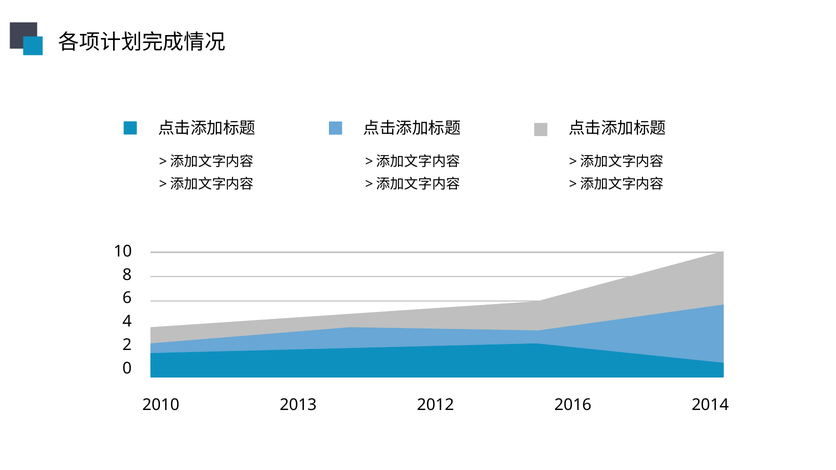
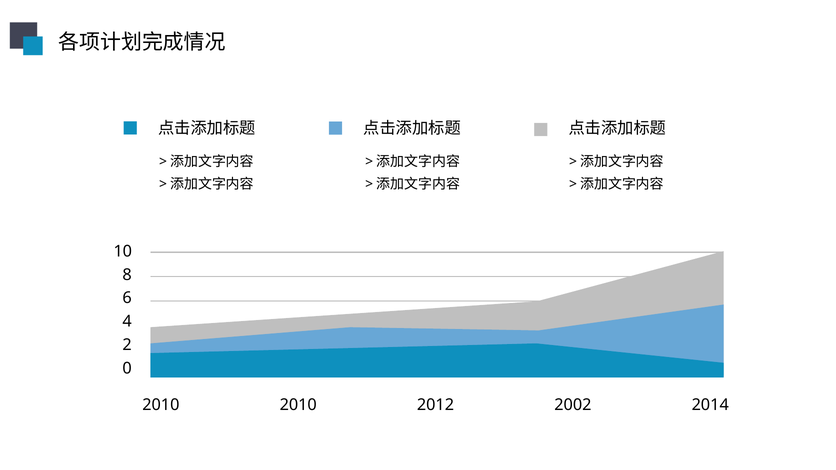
2010 2013: 2013 -> 2010
2016: 2016 -> 2002
